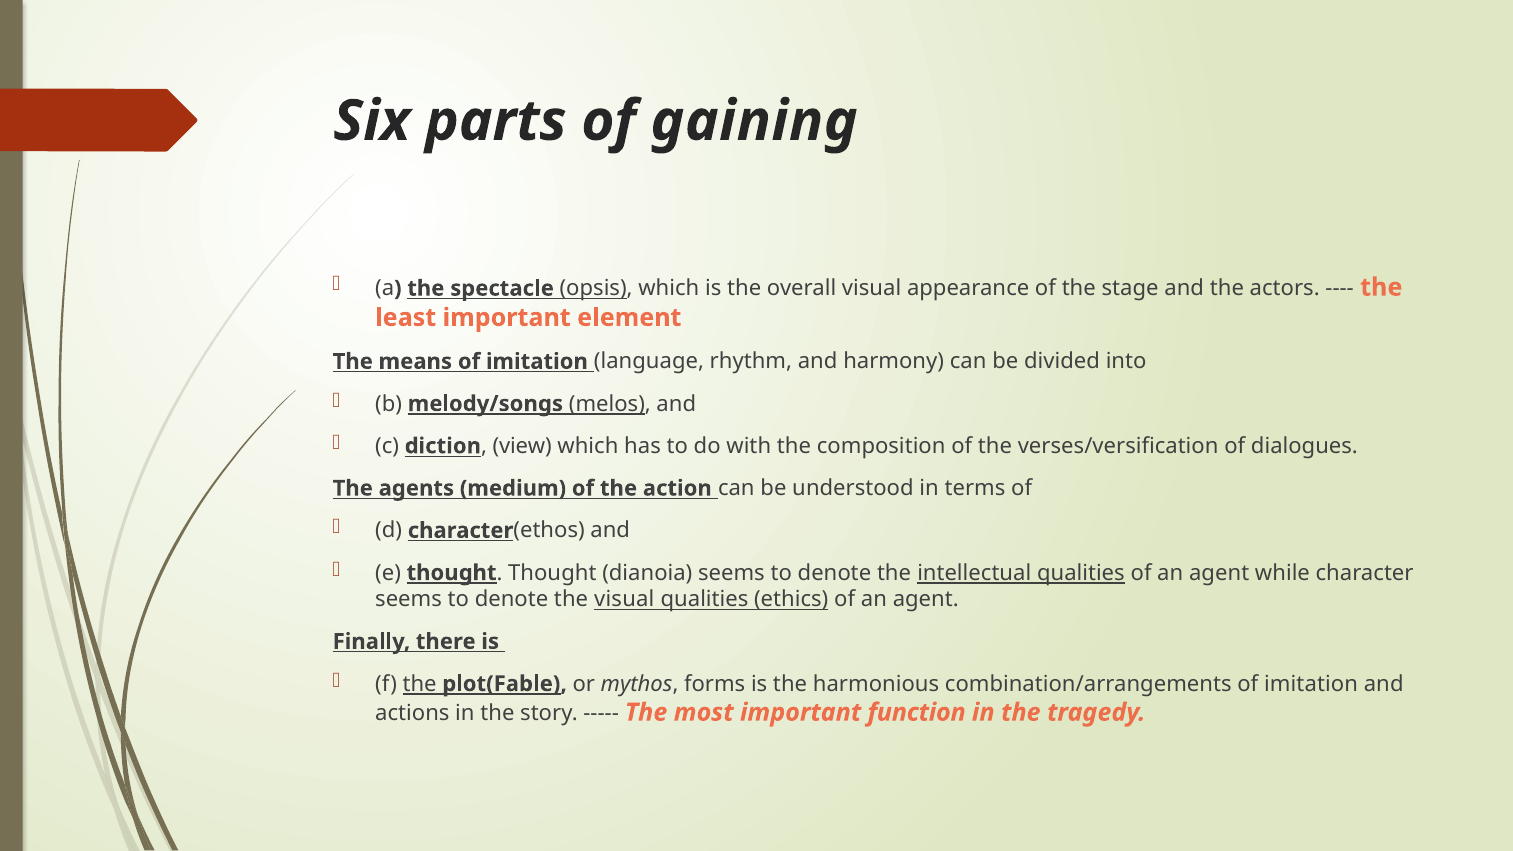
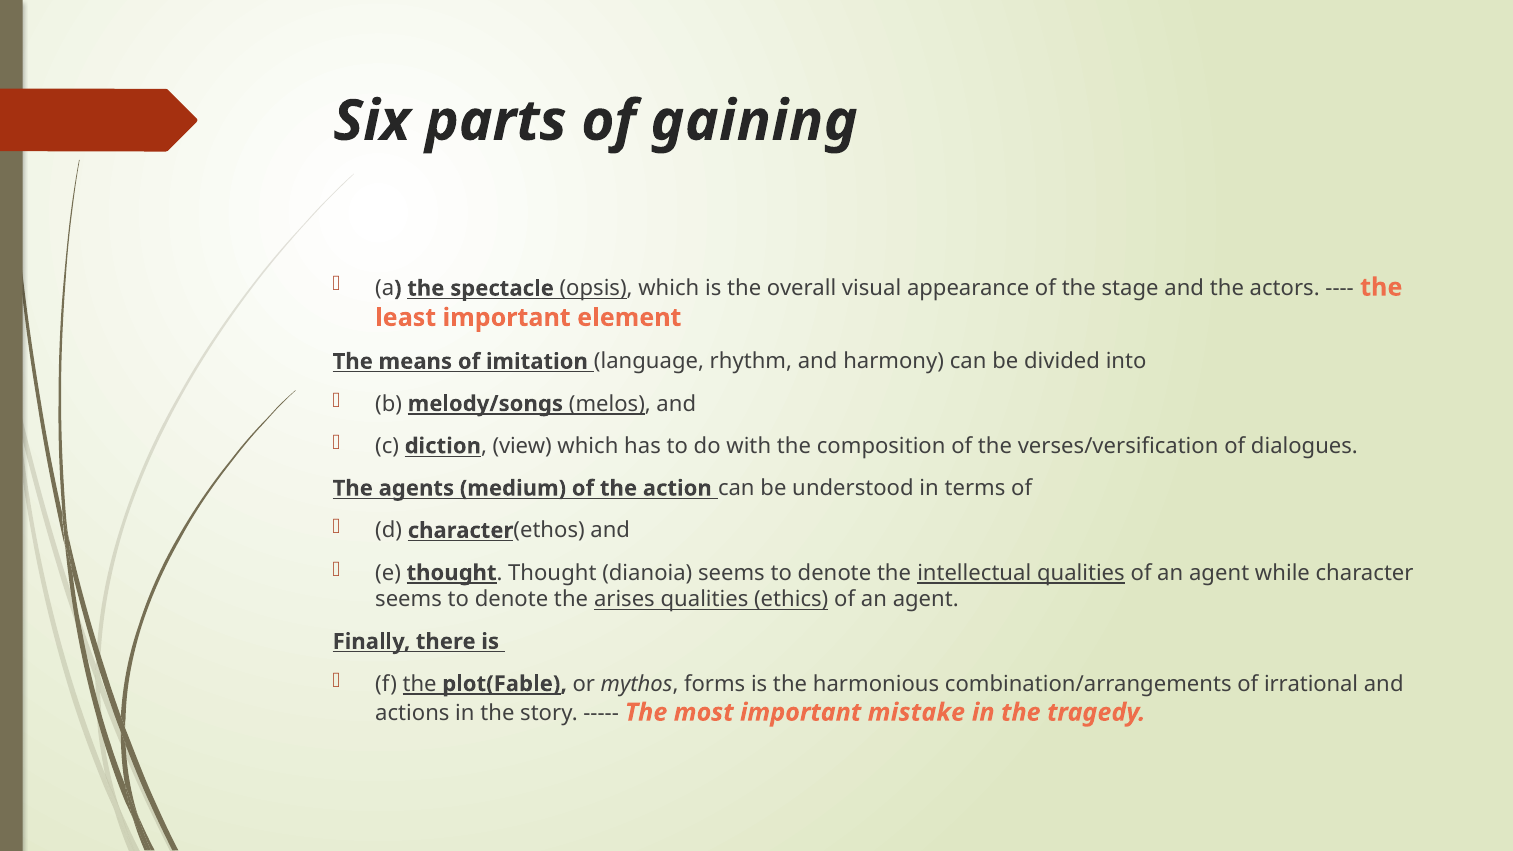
the visual: visual -> arises
combination/arrangements of imitation: imitation -> irrational
function: function -> mistake
